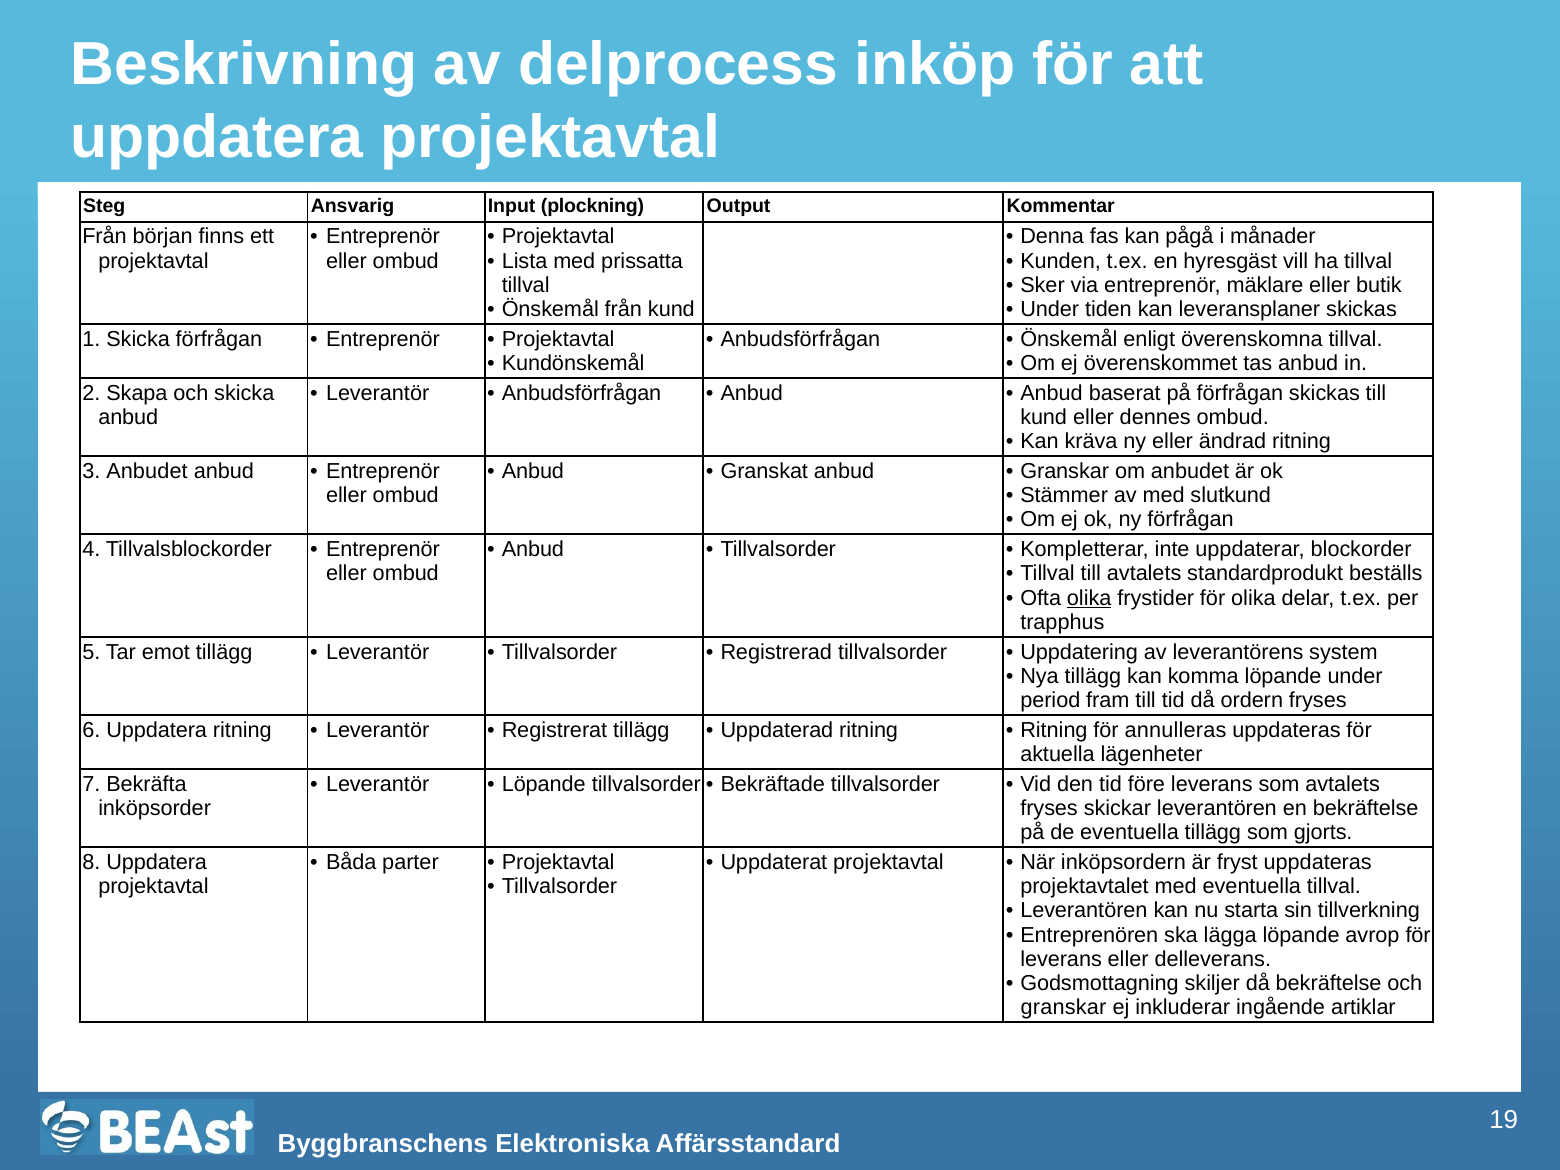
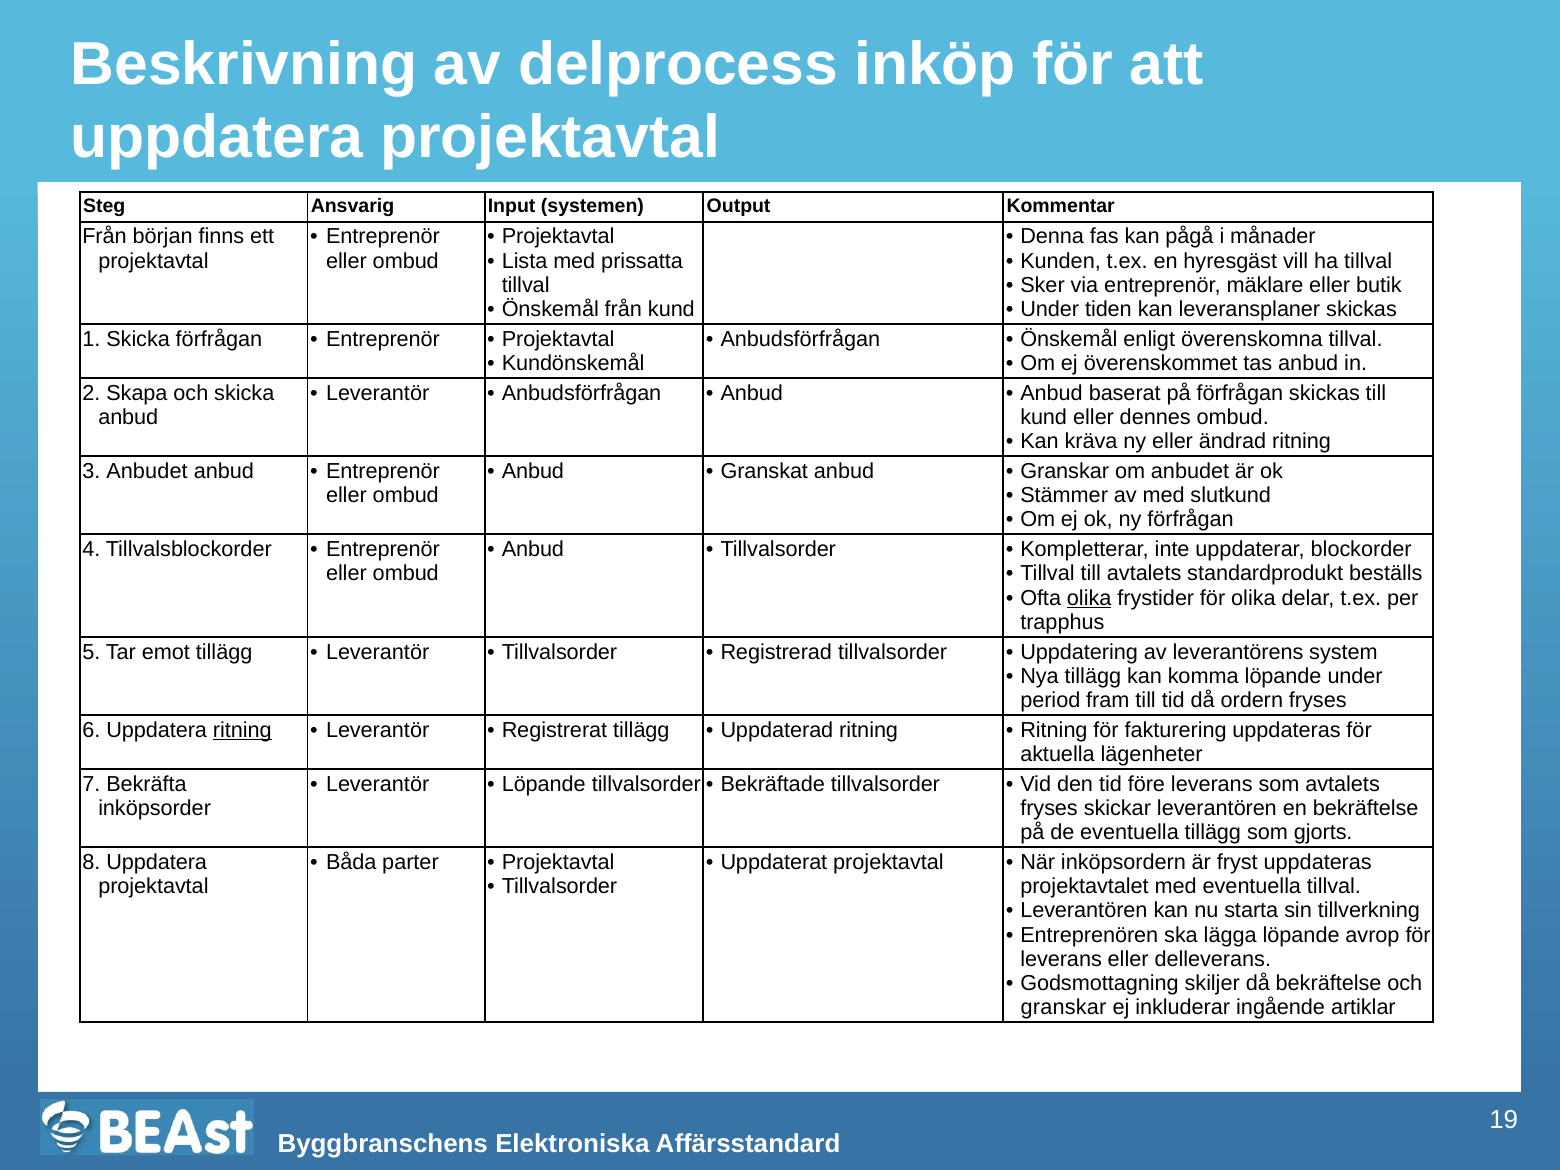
plockning: plockning -> systemen
ritning at (242, 730) underline: none -> present
annulleras: annulleras -> fakturering
